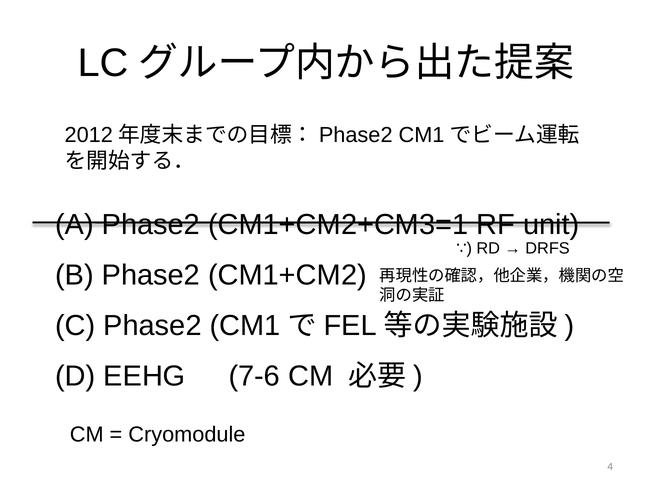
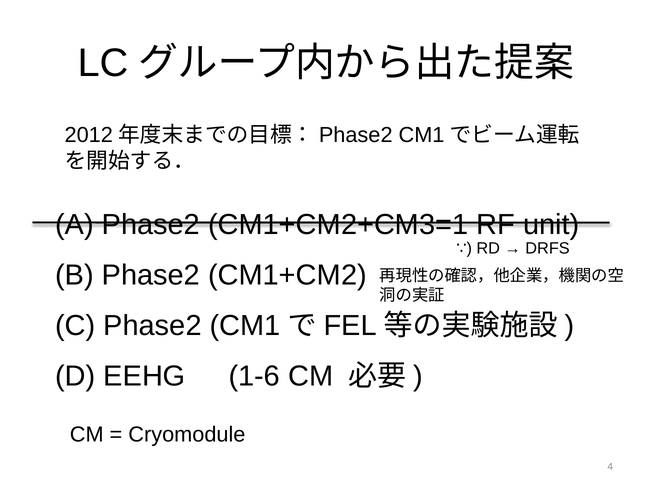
7-6: 7-6 -> 1-6
